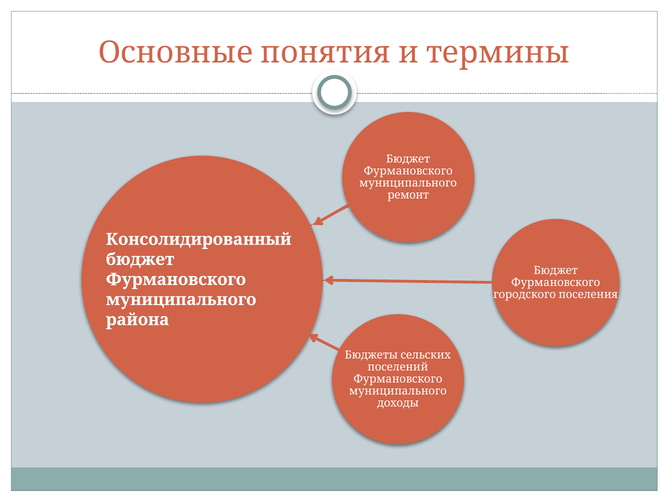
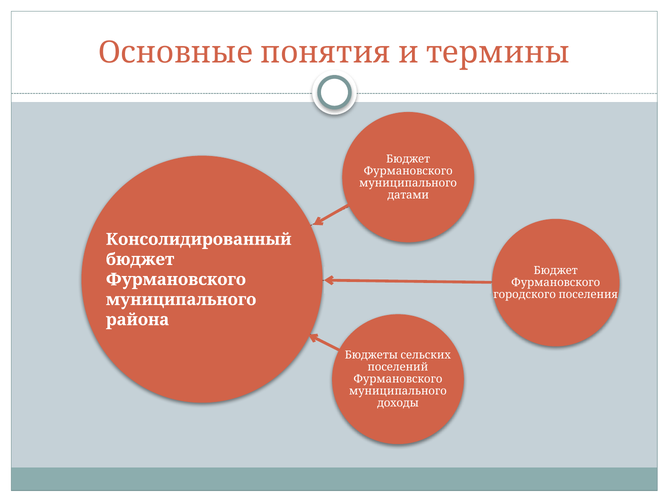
ремонт: ремонт -> датами
